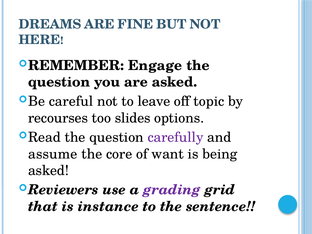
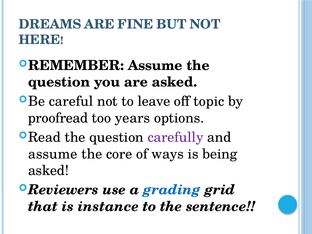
REMEMBER Engage: Engage -> Assume
recourses: recourses -> proofread
slides: slides -> years
want: want -> ways
grading colour: purple -> blue
